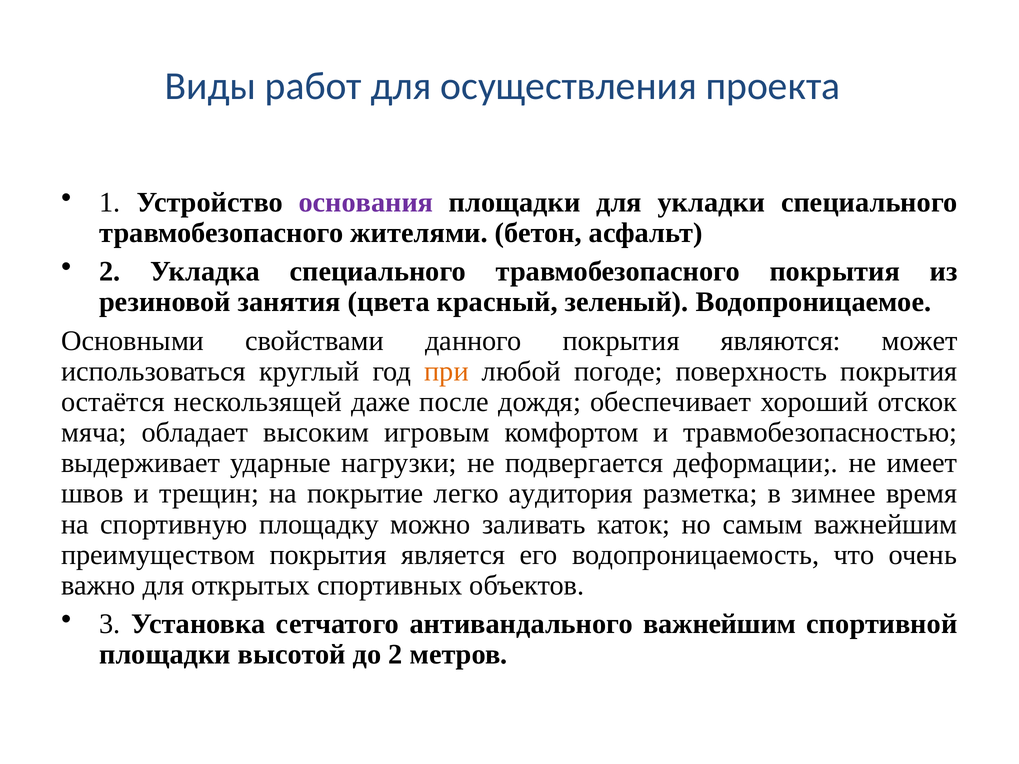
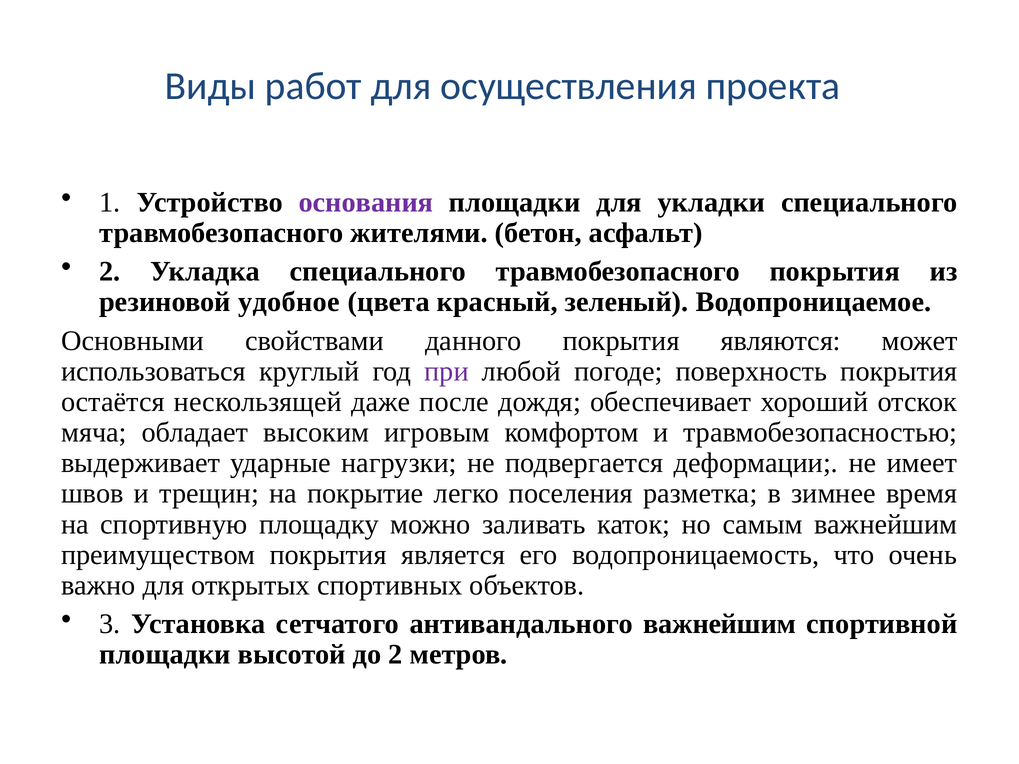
занятия: занятия -> удобное
при colour: orange -> purple
аудитория: аудитория -> поселения
